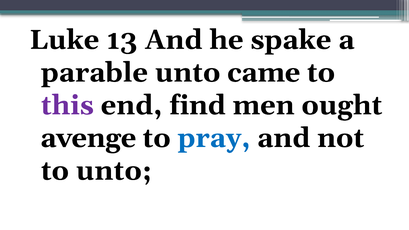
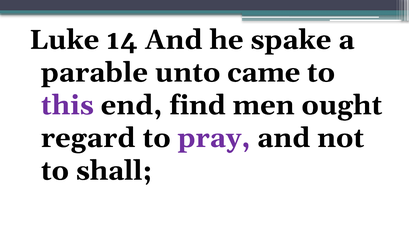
13: 13 -> 14
avenge: avenge -> regard
pray colour: blue -> purple
to unto: unto -> shall
